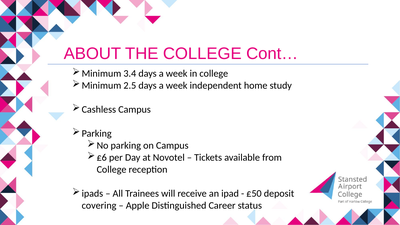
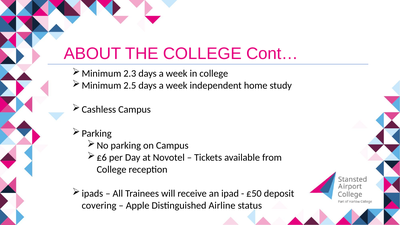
3.4: 3.4 -> 2.3
Career: Career -> Airline
